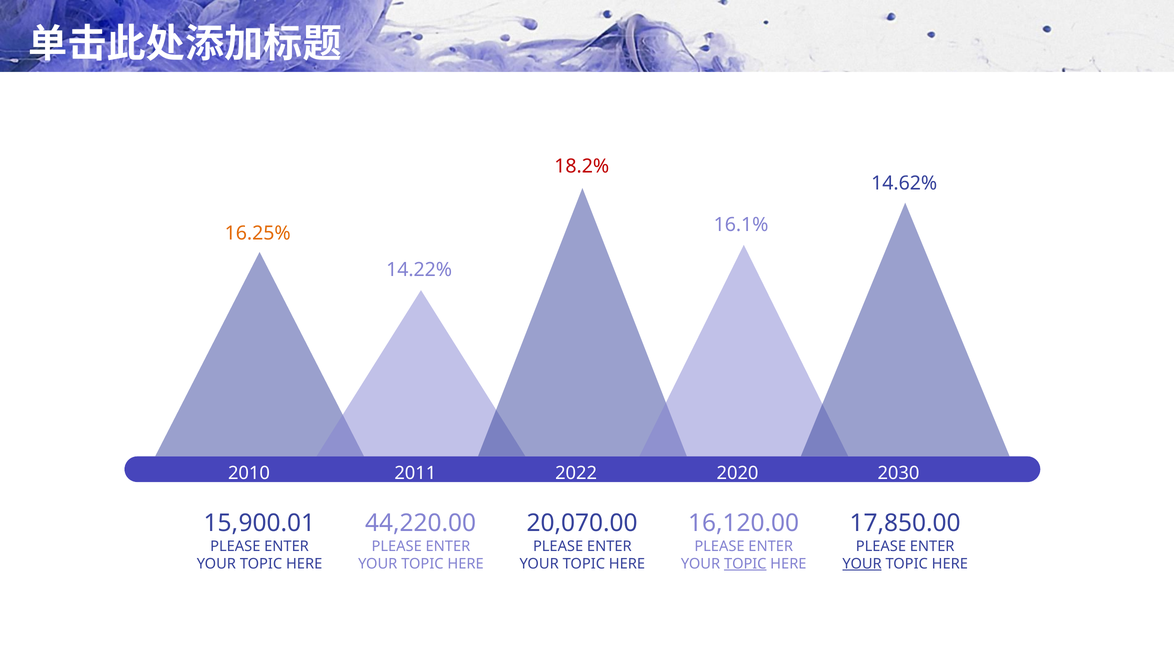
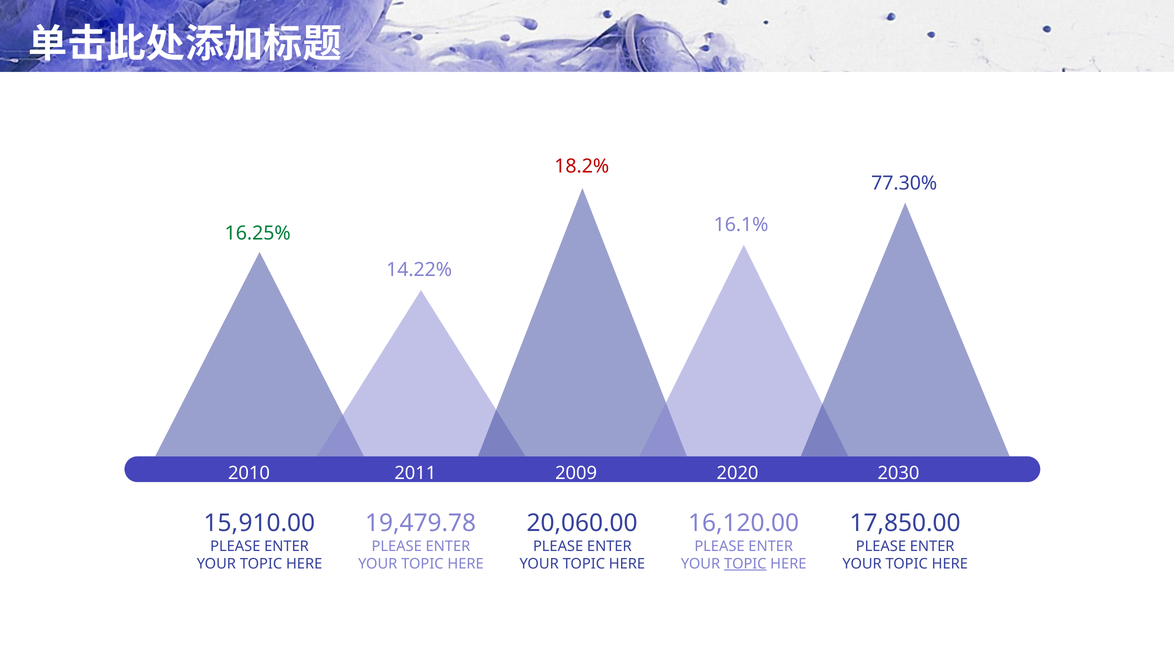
14.62%: 14.62% -> 77.30%
16.25% colour: orange -> green
2022: 2022 -> 2009
15,900.01: 15,900.01 -> 15,910.00
44,220.00: 44,220.00 -> 19,479.78
20,070.00: 20,070.00 -> 20,060.00
YOUR at (862, 563) underline: present -> none
